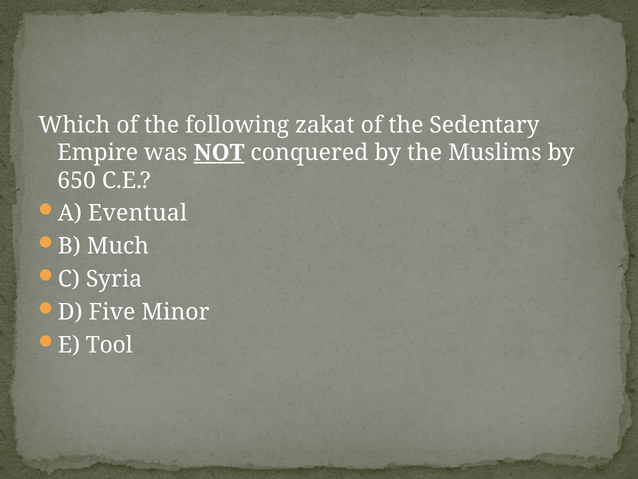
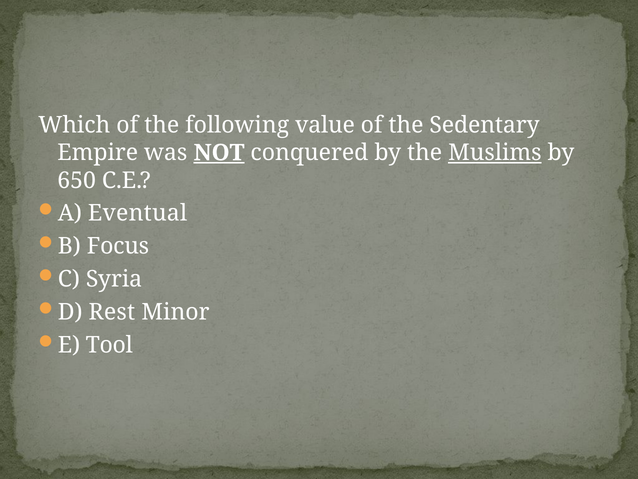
zakat: zakat -> value
Muslims underline: none -> present
Much: Much -> Focus
Five: Five -> Rest
